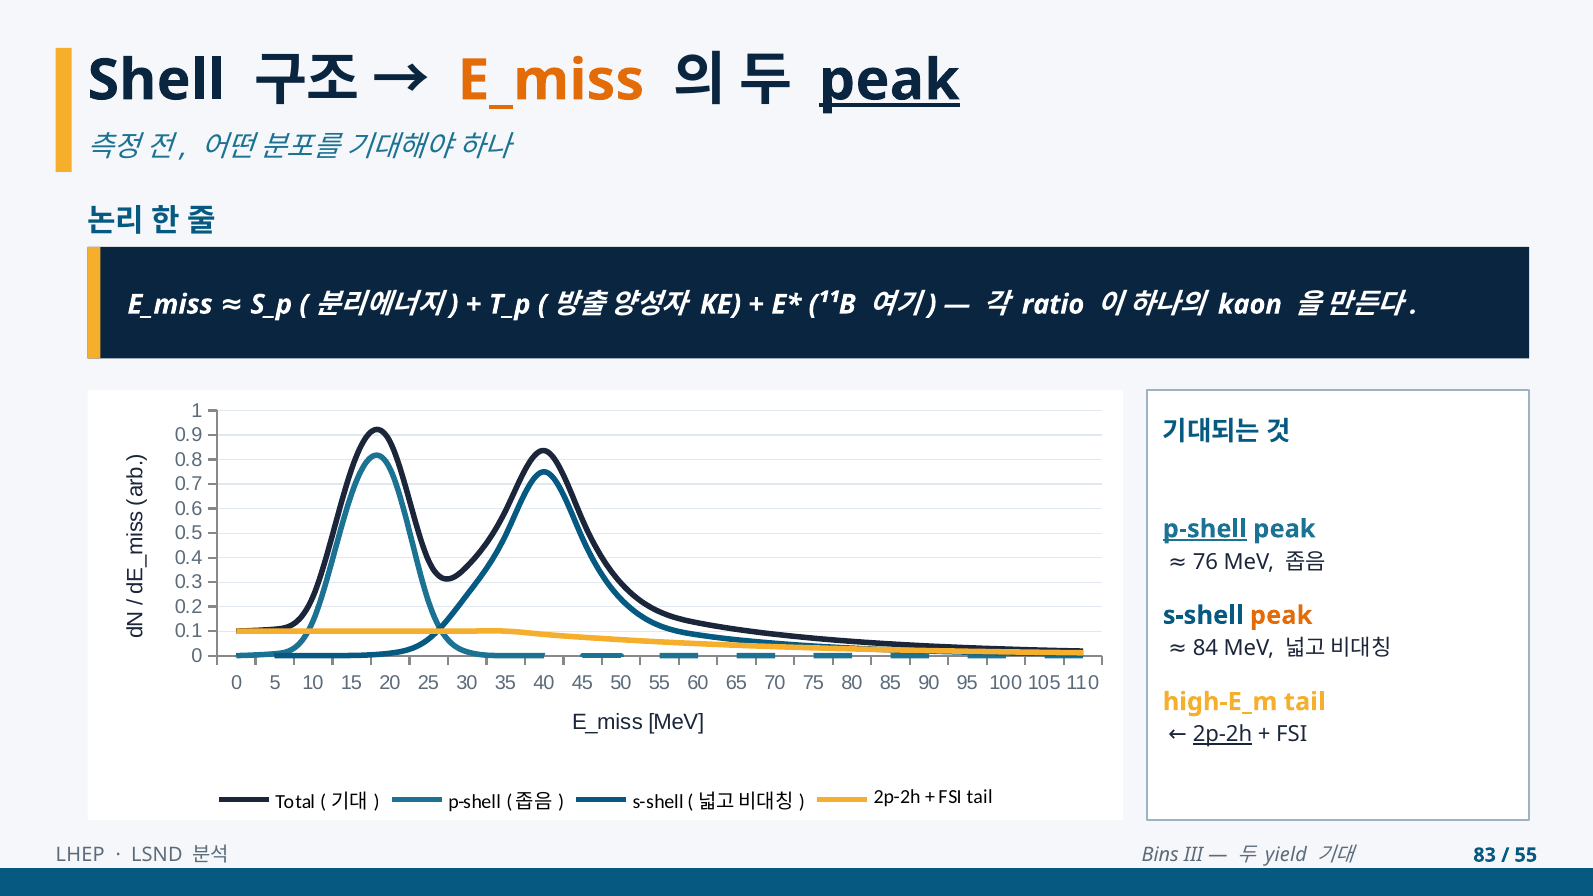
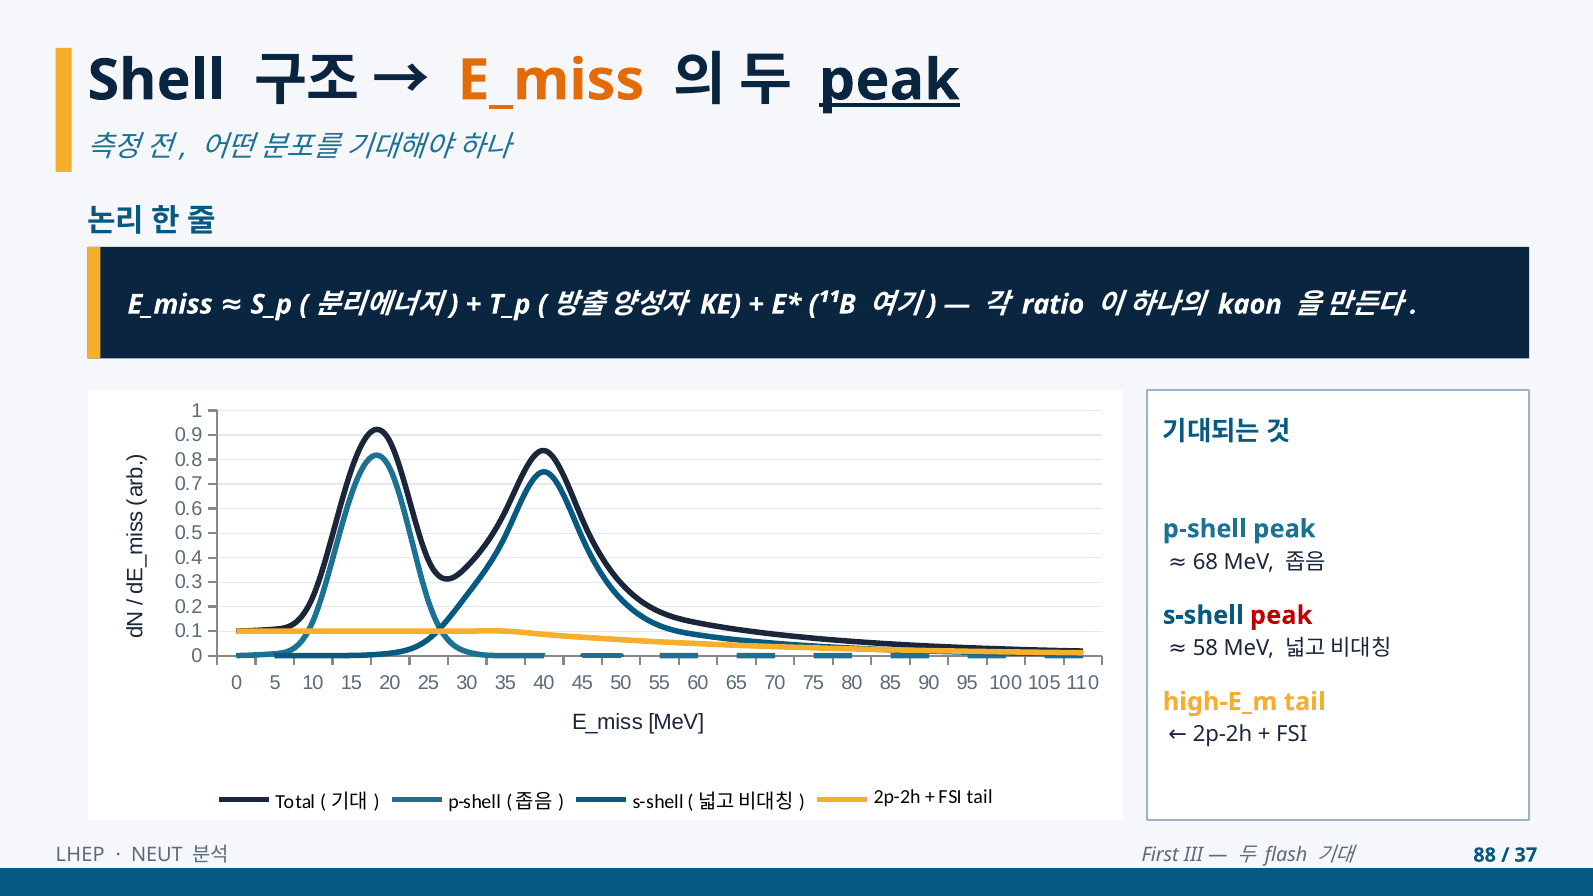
p-shell at (1205, 529) underline: present -> none
76: 76 -> 68
peak at (1281, 615) colour: orange -> red
84: 84 -> 58
2p-2h at (1223, 735) underline: present -> none
LSND: LSND -> NEUT
Bins: Bins -> First
yield: yield -> flash
83: 83 -> 88
55 at (1526, 855): 55 -> 37
